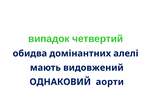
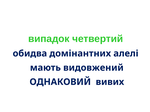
аорти: аорти -> вивих
